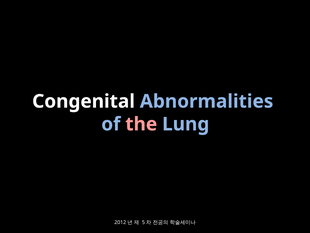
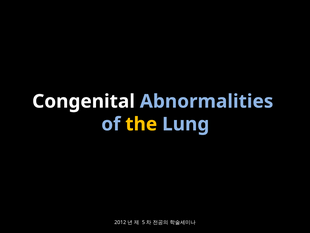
the colour: pink -> yellow
